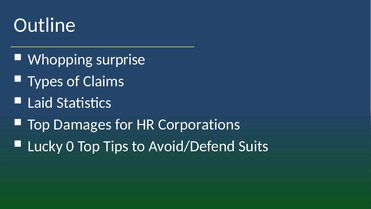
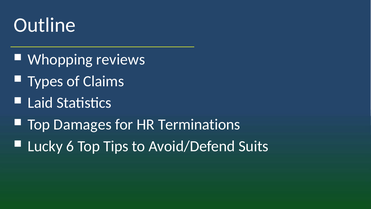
surprise: surprise -> reviews
Corporations: Corporations -> Terminations
0: 0 -> 6
